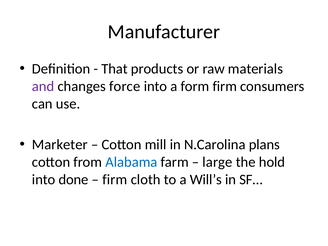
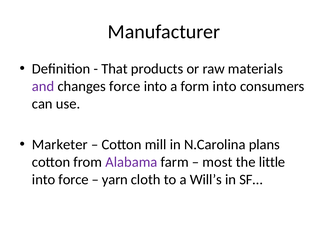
form firm: firm -> into
Alabama colour: blue -> purple
large: large -> most
hold: hold -> little
into done: done -> force
firm at (115, 180): firm -> yarn
